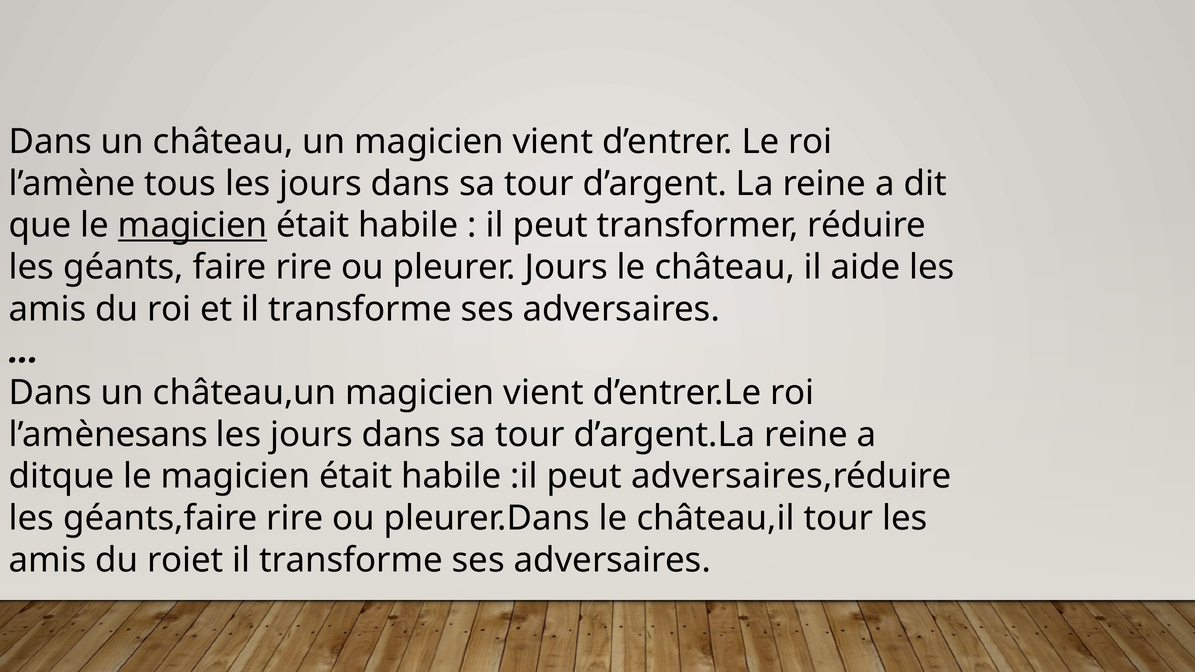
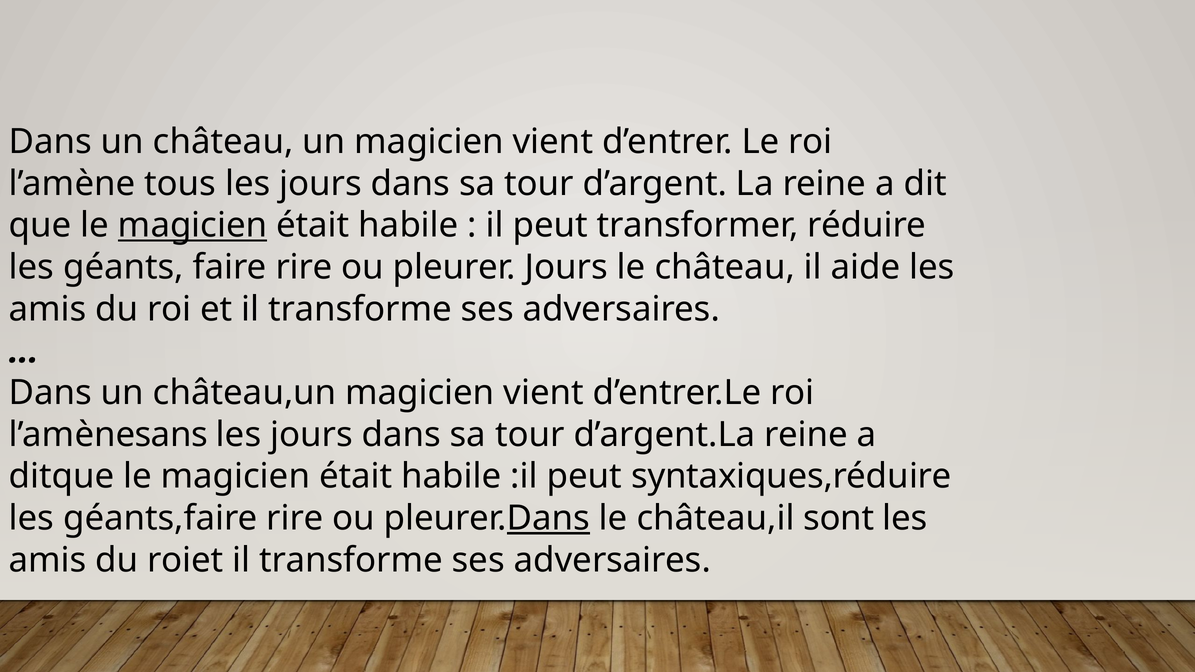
peut adversaires: adversaires -> syntaxiques
Dans at (548, 518) underline: none -> present
il tour: tour -> sont
